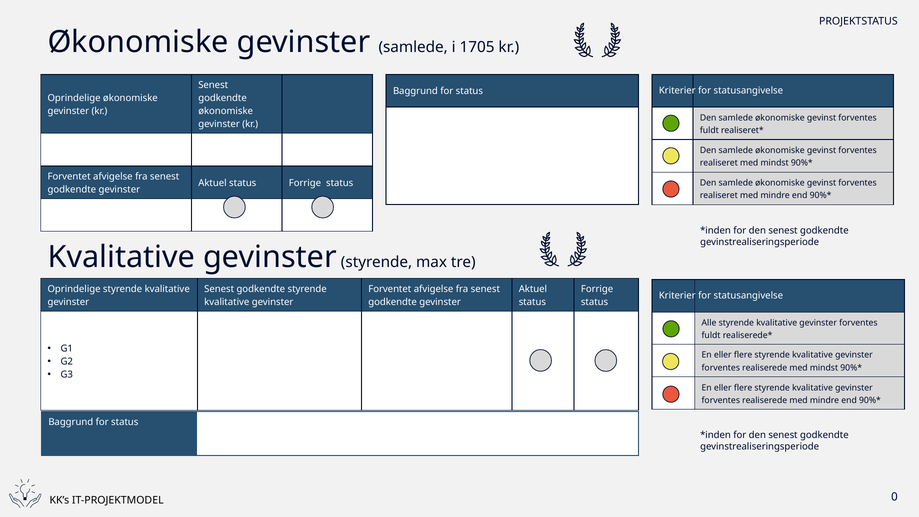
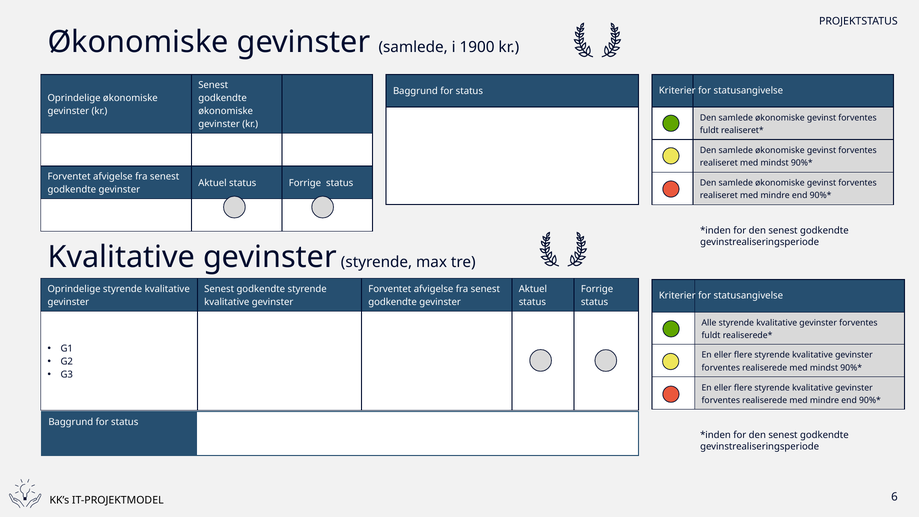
1705: 1705 -> 1900
0: 0 -> 6
